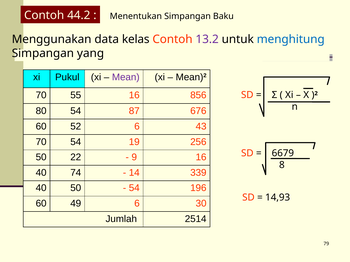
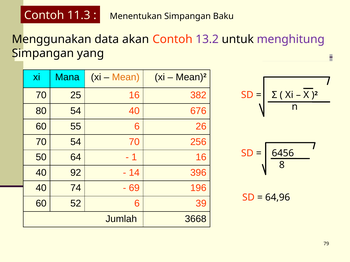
44.2: 44.2 -> 11.3
kelas: kelas -> akan
menghitung colour: blue -> purple
Pukul: Pukul -> Mana
Mean colour: purple -> orange
55: 55 -> 25
856: 856 -> 382
54 87: 87 -> 40
52: 52 -> 55
43: 43 -> 26
54 19: 19 -> 70
6679: 6679 -> 6456
22: 22 -> 64
9: 9 -> 1
74: 74 -> 92
339: 339 -> 396
40 50: 50 -> 74
54 at (134, 188): 54 -> 69
14,93: 14,93 -> 64,96
49: 49 -> 52
30: 30 -> 39
2514: 2514 -> 3668
